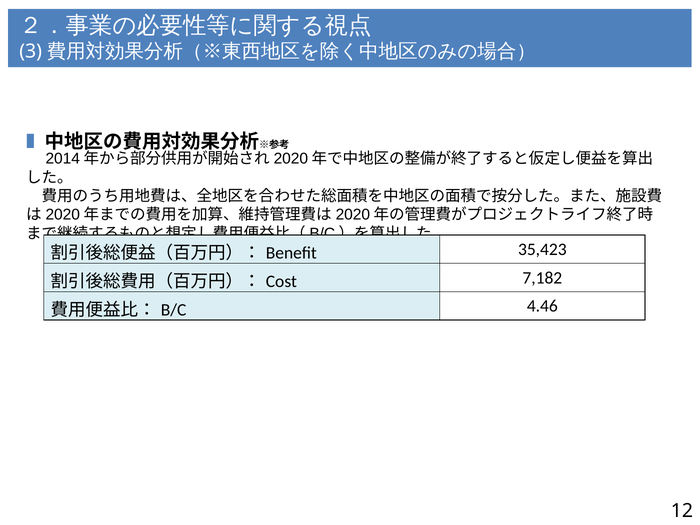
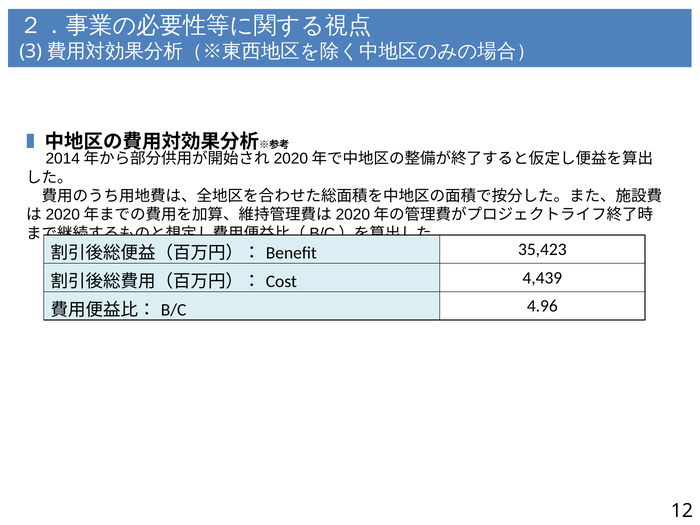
7,182: 7,182 -> 4,439
4.46: 4.46 -> 4.96
